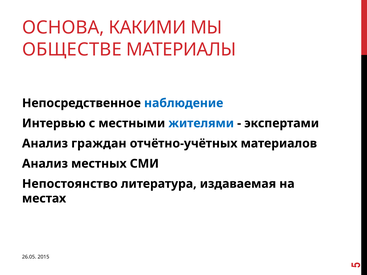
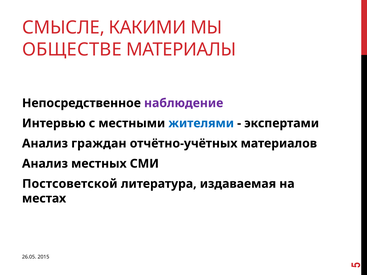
ОСНОВА: ОСНОВА -> СМЫСЛЕ
наблюдение colour: blue -> purple
Непостоянство: Непостоянство -> Постсоветской
